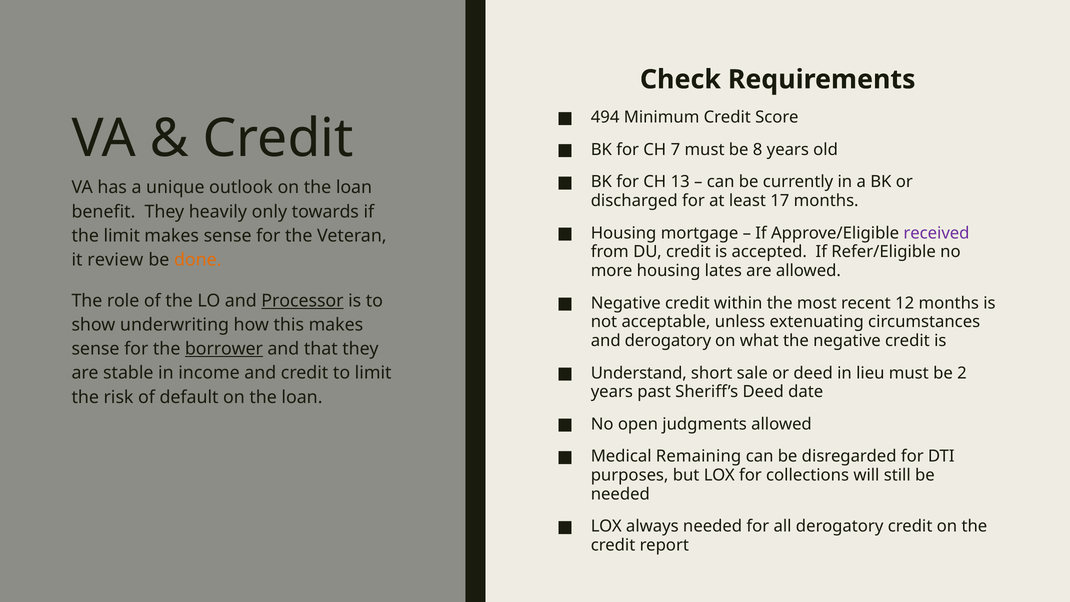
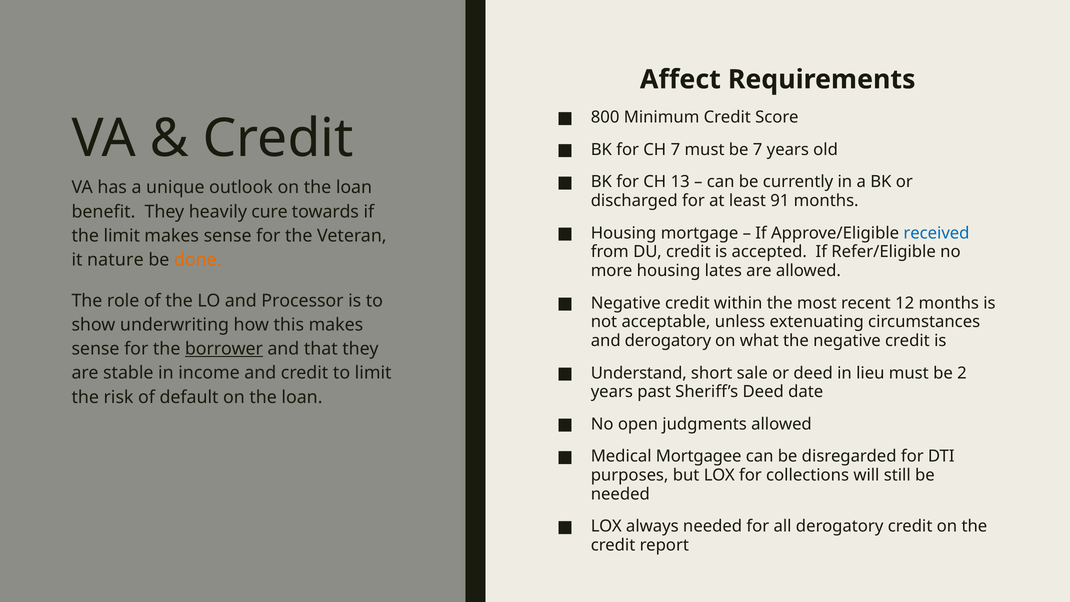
Check: Check -> Affect
494: 494 -> 800
be 8: 8 -> 7
17: 17 -> 91
only: only -> cure
received colour: purple -> blue
review: review -> nature
Processor underline: present -> none
Remaining: Remaining -> Mortgagee
